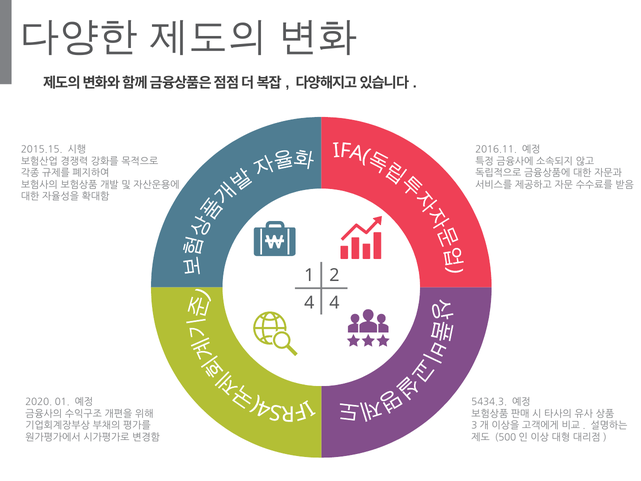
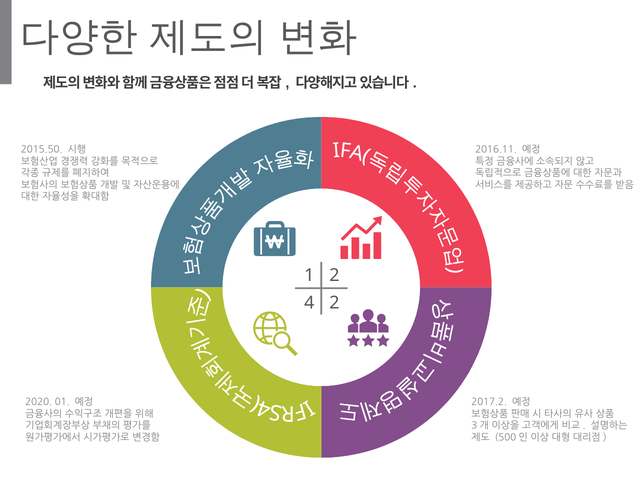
2015.15: 2015.15 -> 2015.50
4 4: 4 -> 2
5434.3: 5434.3 -> 2017.2
